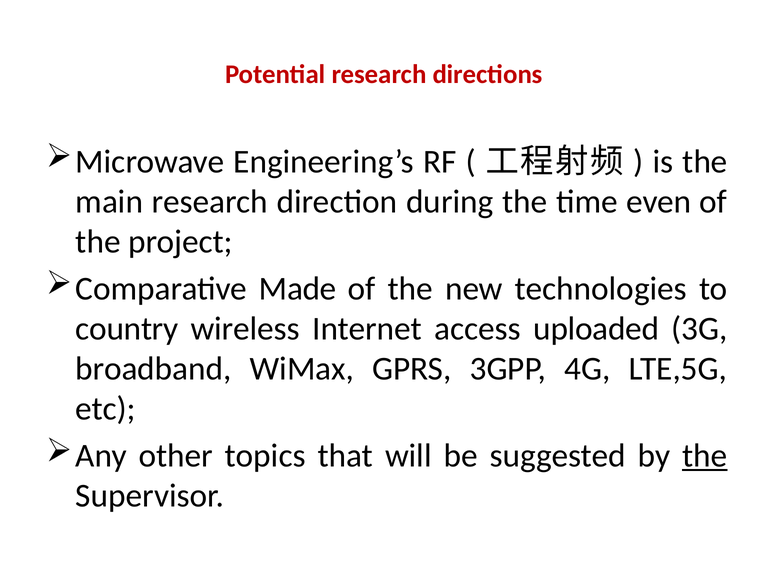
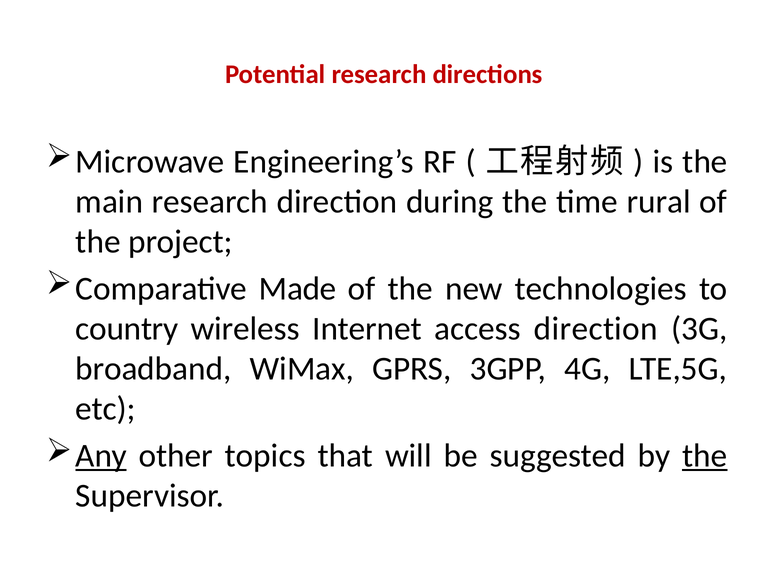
even: even -> rural
access uploaded: uploaded -> direction
Any underline: none -> present
